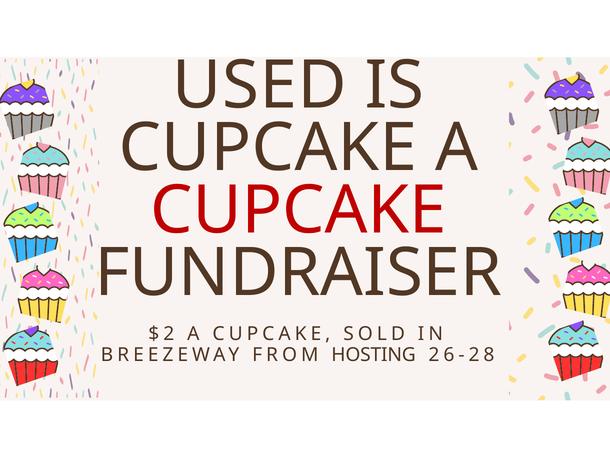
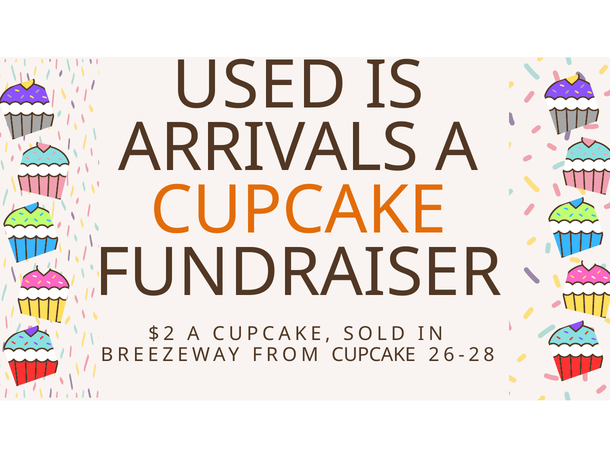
CUPCAKE at (268, 148): CUPCAKE -> ARRIVALS
CUPCAKE at (298, 210) colour: red -> orange
FROM HOSTING: HOSTING -> CUPCAKE
